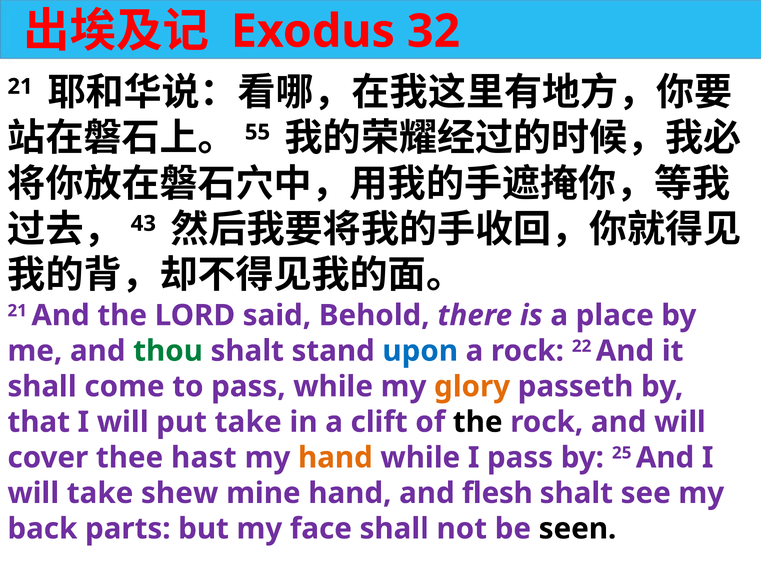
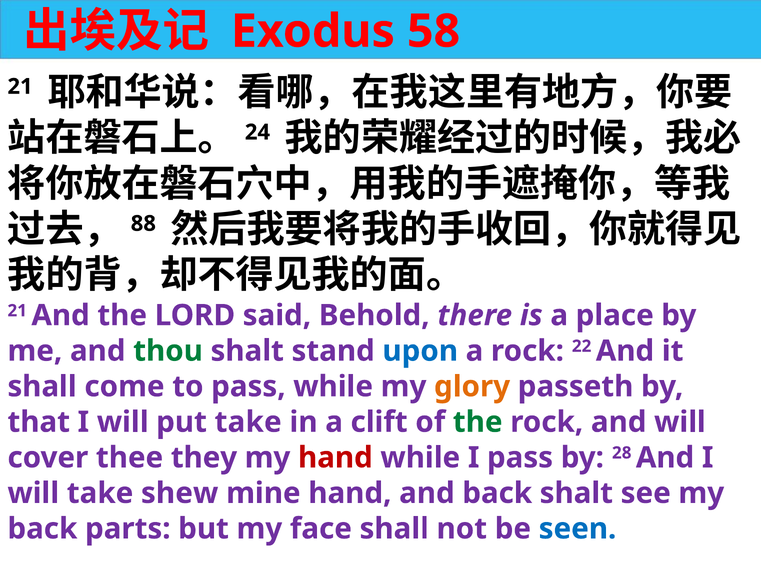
32: 32 -> 58
55: 55 -> 24
43: 43 -> 88
the at (478, 422) colour: black -> green
hast: hast -> they
hand at (335, 457) colour: orange -> red
25: 25 -> 28
and flesh: flesh -> back
seen colour: black -> blue
